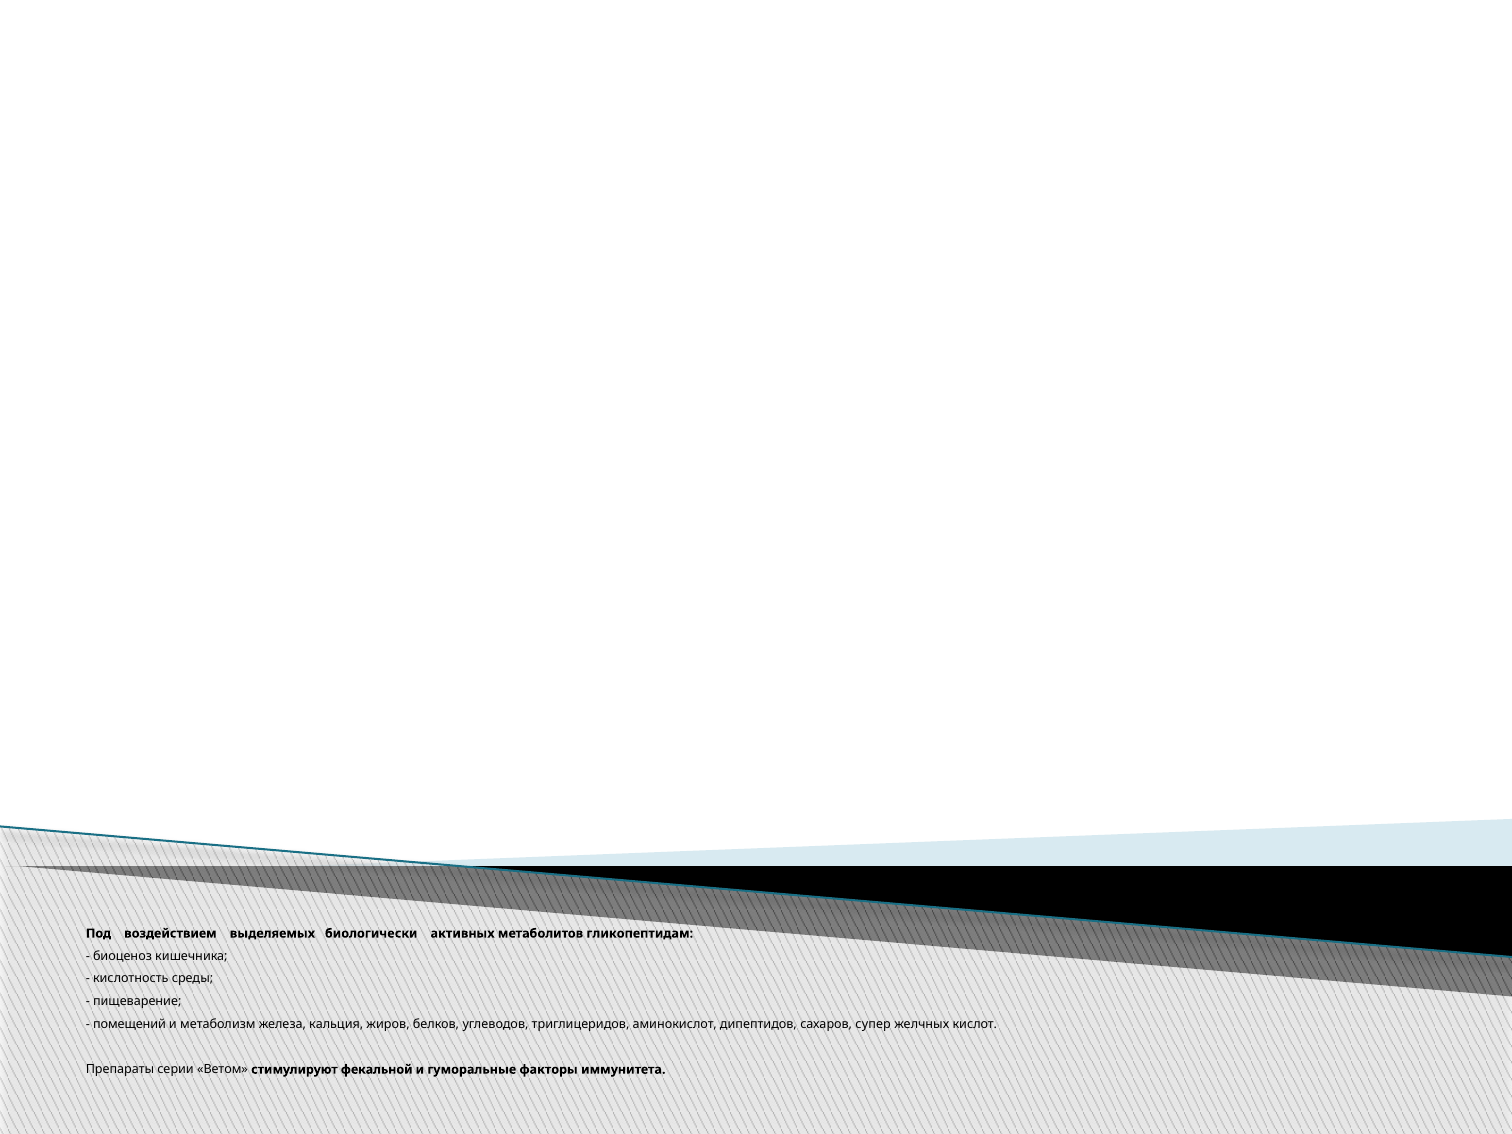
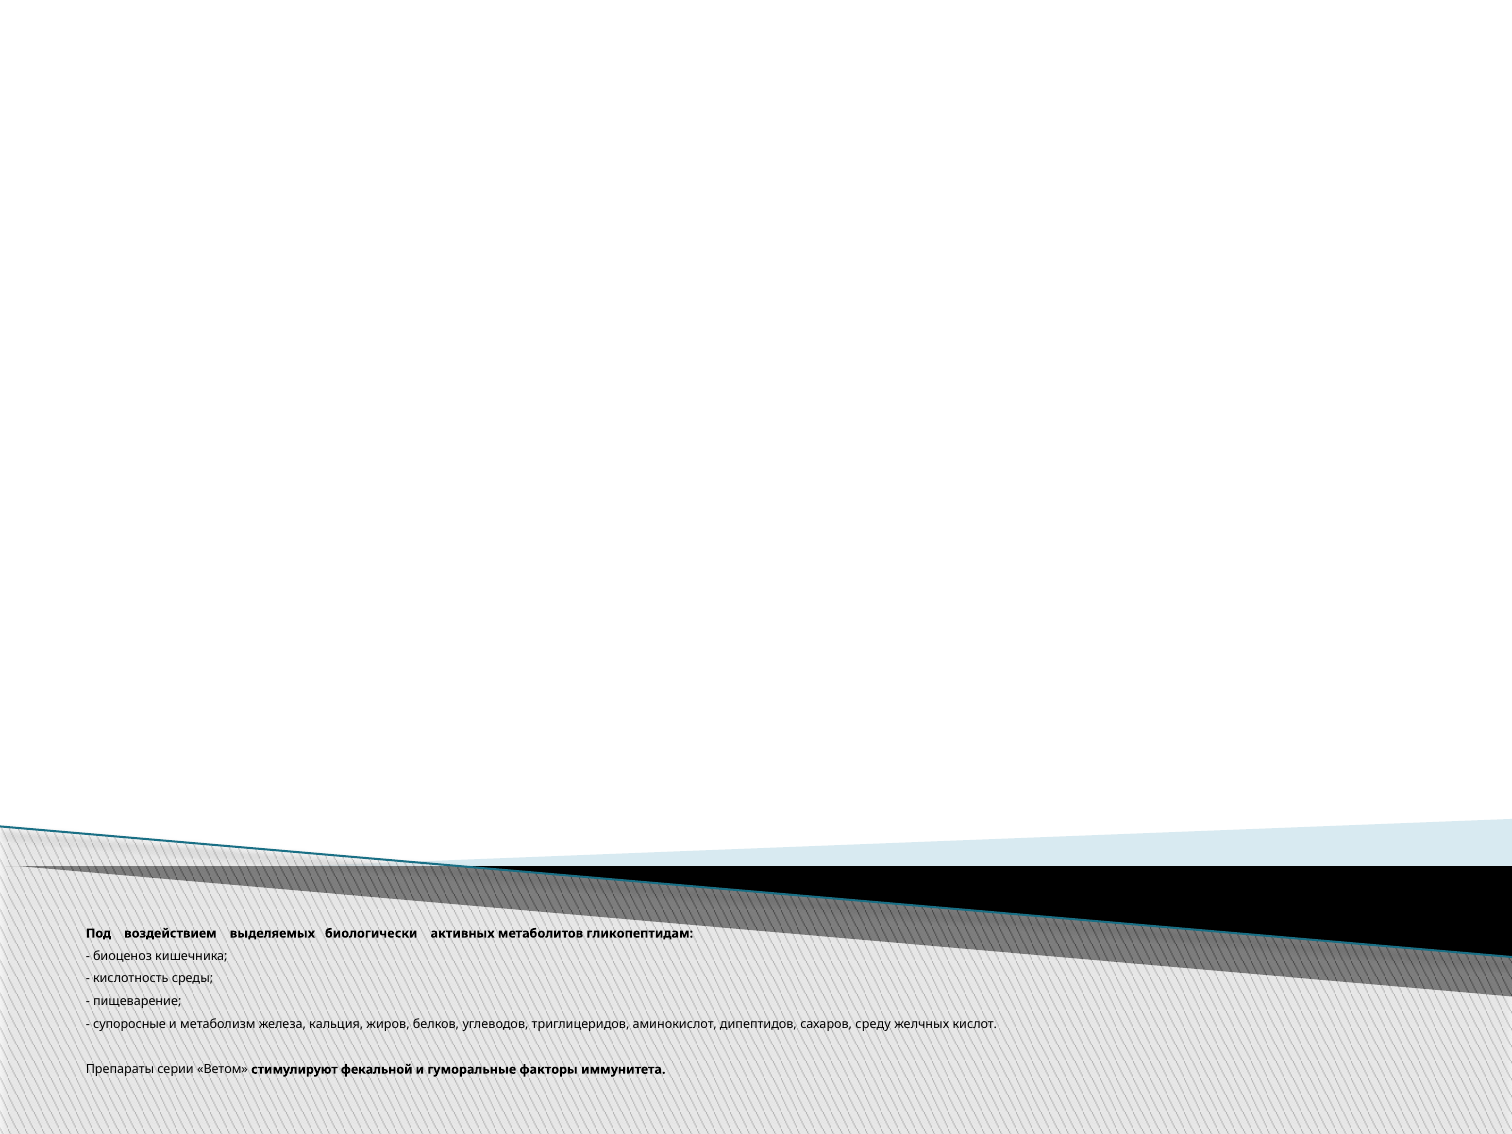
помещений: помещений -> супоросные
супер: супер -> среду
